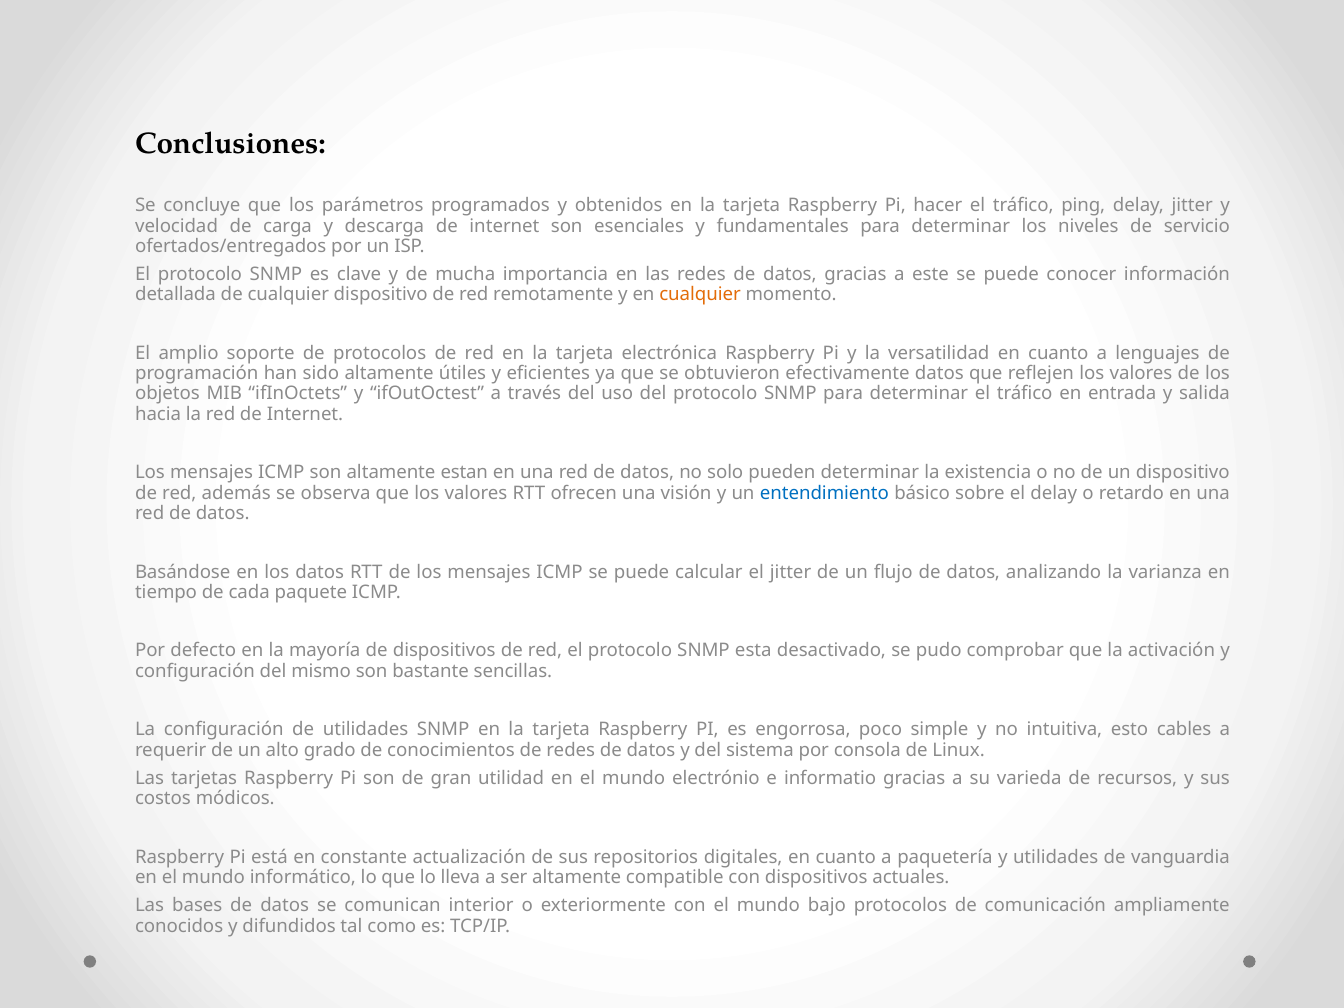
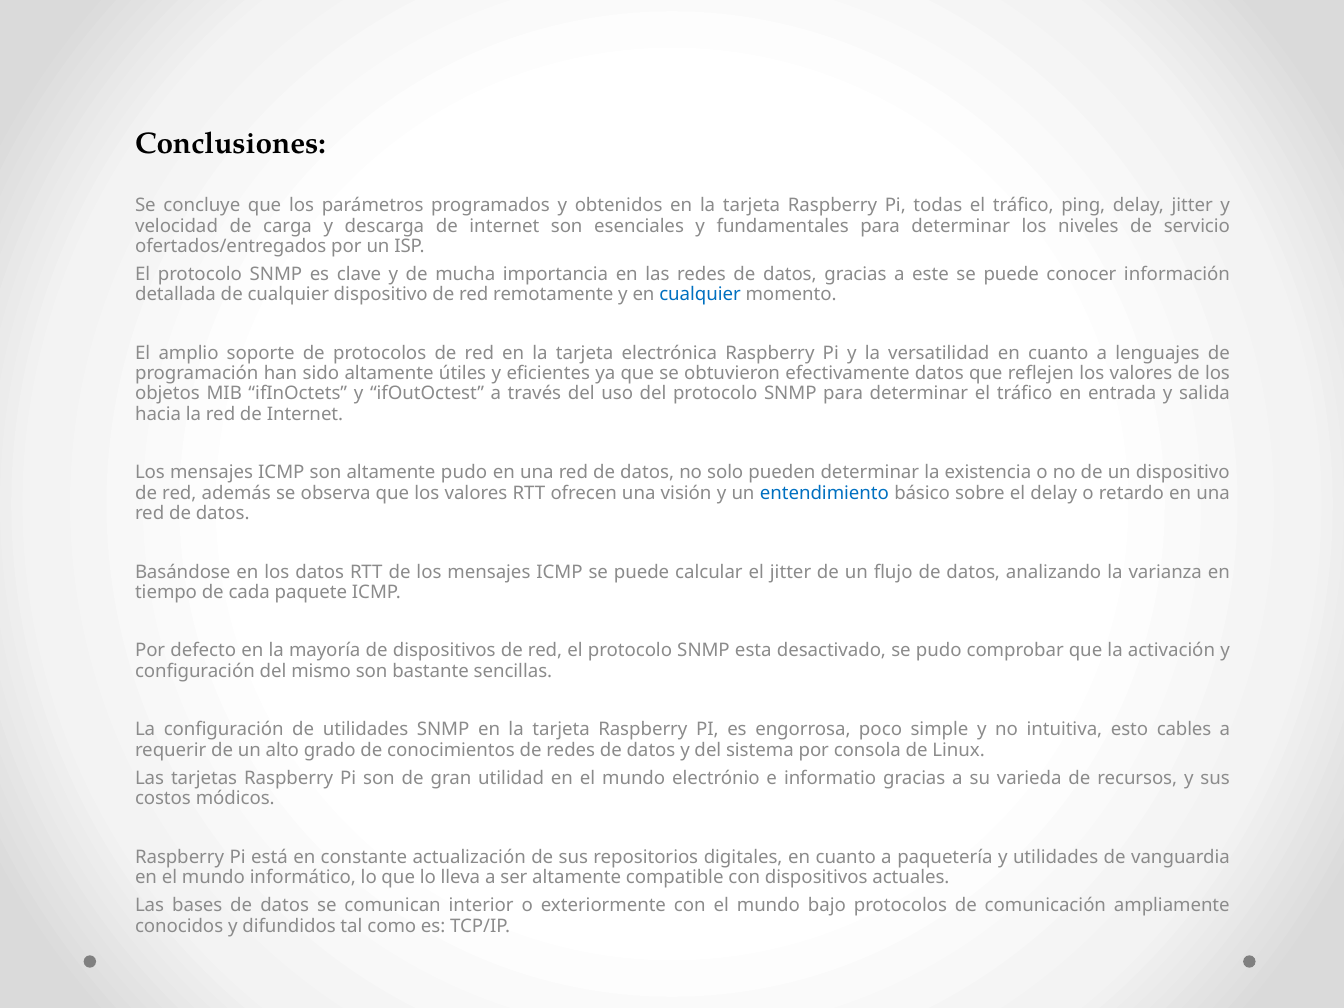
hacer: hacer -> todas
cualquier at (700, 295) colour: orange -> blue
altamente estan: estan -> pudo
